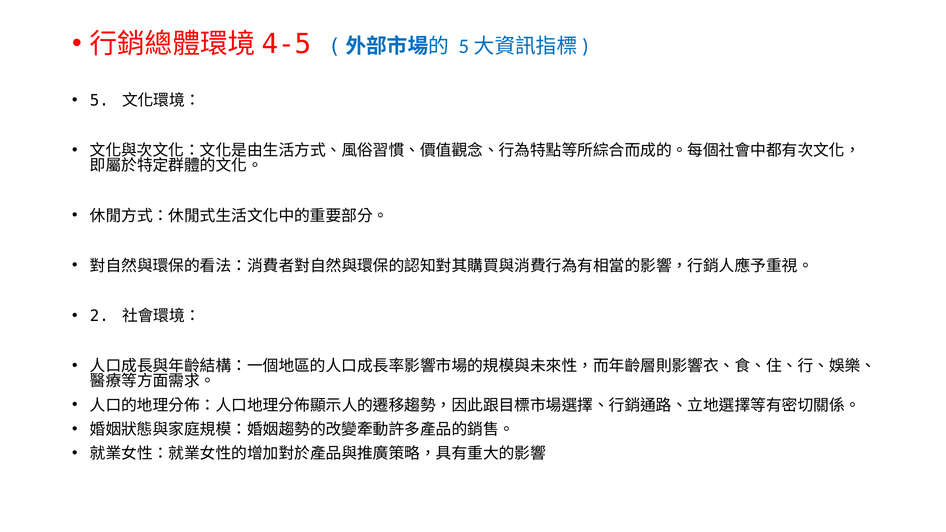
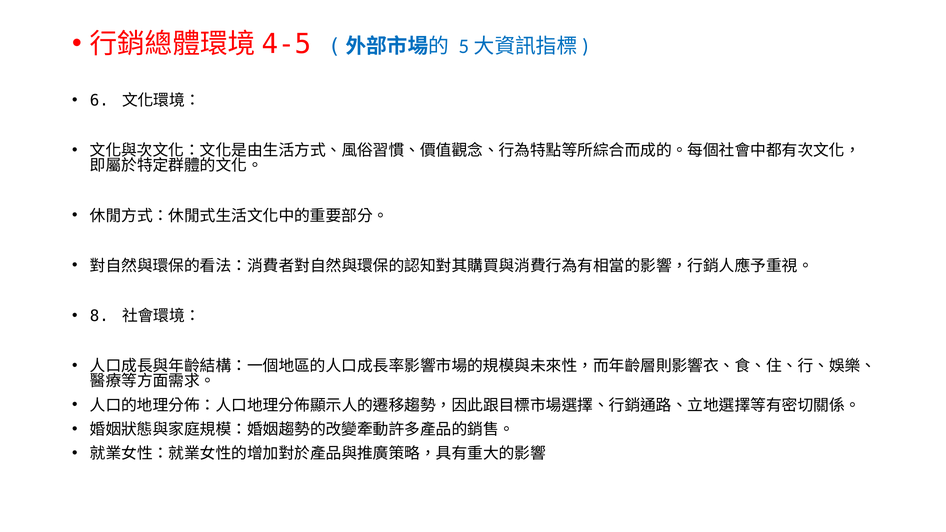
5: 5 -> 6
2: 2 -> 8
